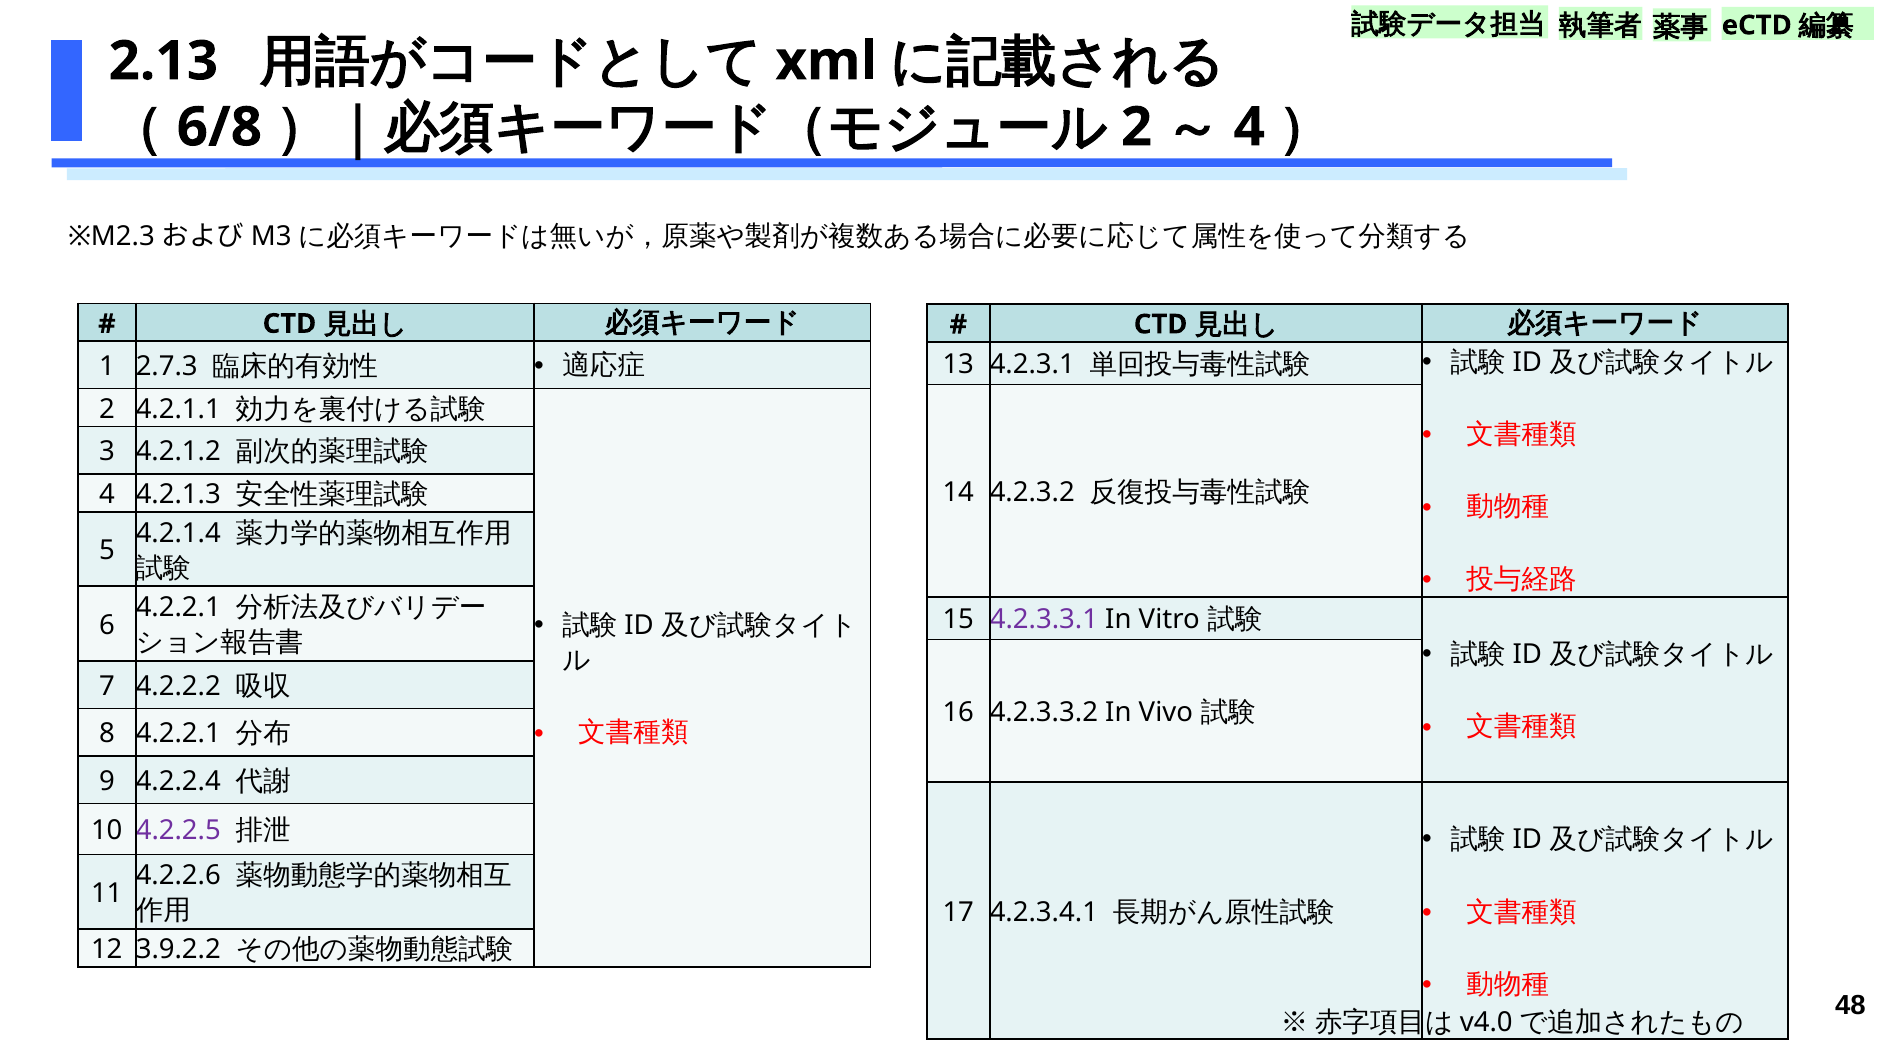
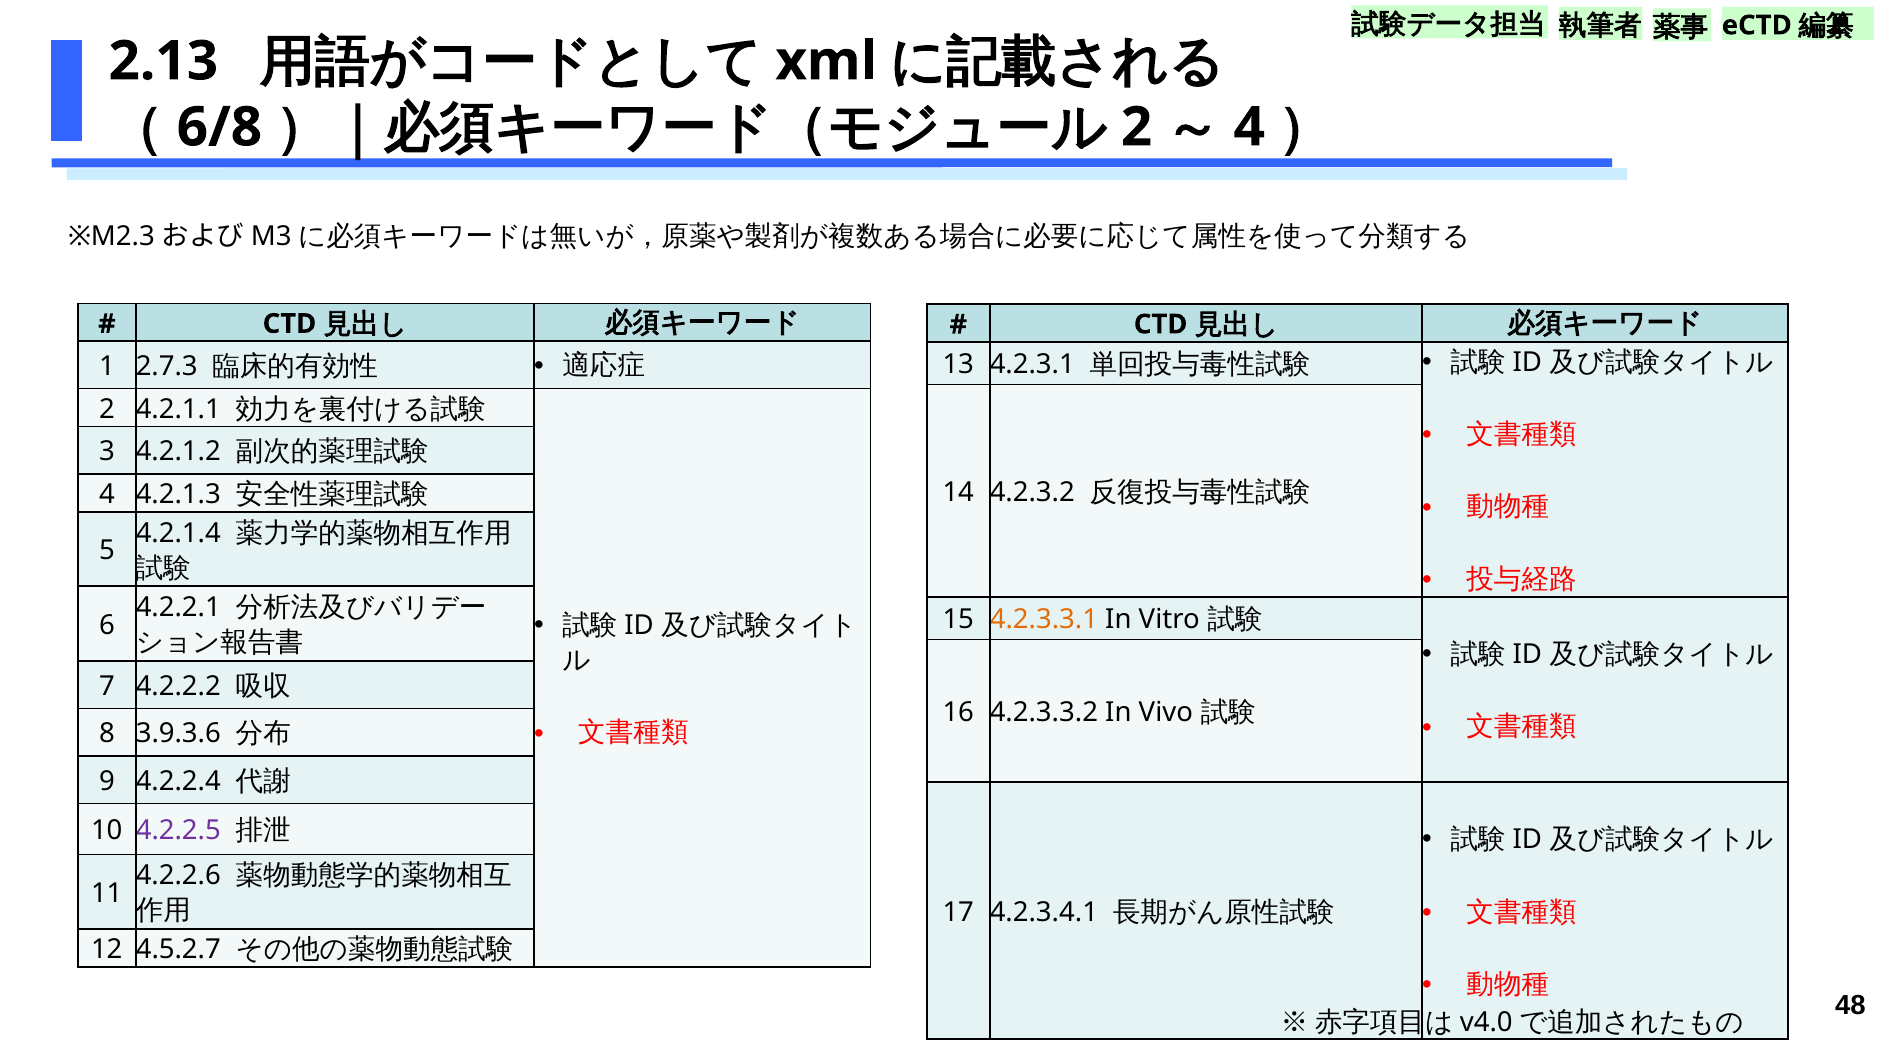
4.2.3.3.1 colour: purple -> orange
8 4.2.2.1: 4.2.2.1 -> 3.9.3.6
3.9.2.2: 3.9.2.2 -> 4.5.2.7
